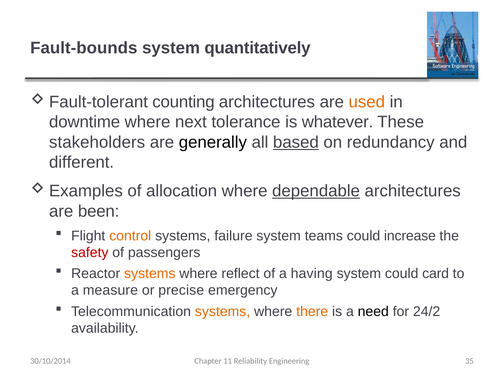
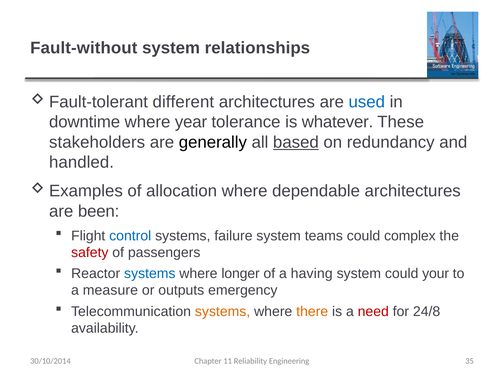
Fault-bounds: Fault-bounds -> Fault-without
quantitatively: quantitatively -> relationships
counting: counting -> different
used colour: orange -> blue
next: next -> year
different: different -> handled
dependable underline: present -> none
control colour: orange -> blue
increase: increase -> complex
systems at (150, 274) colour: orange -> blue
reflect: reflect -> longer
card: card -> your
precise: precise -> outputs
need colour: black -> red
24/2: 24/2 -> 24/8
